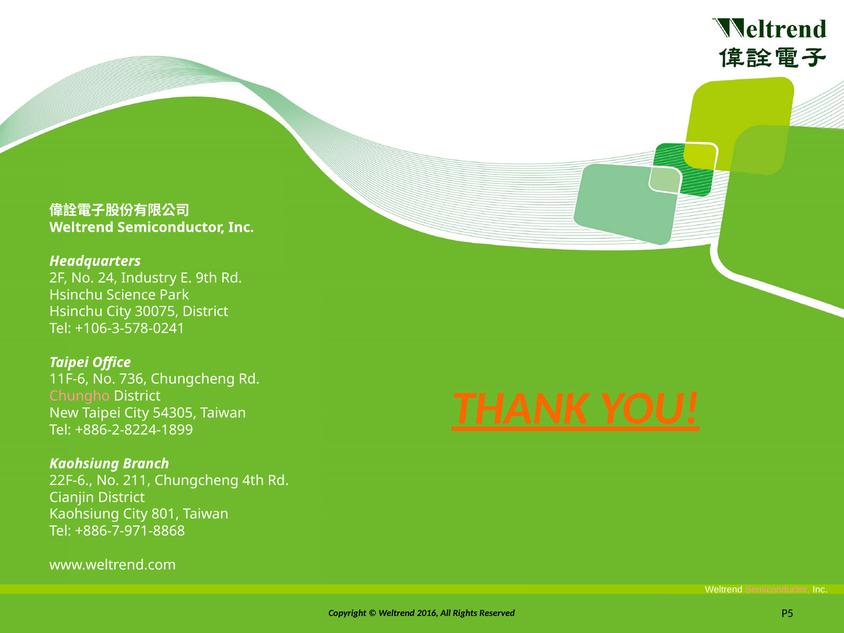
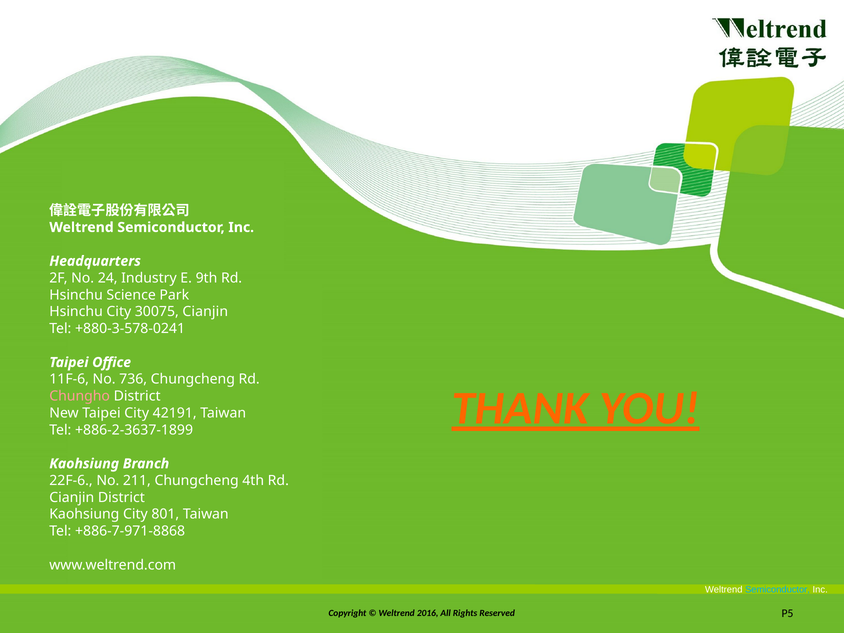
30075 District: District -> Cianjin
+106-3-578-0241: +106-3-578-0241 -> +880-3-578-0241
54305: 54305 -> 42191
+886-2-8224-1899: +886-2-8224-1899 -> +886-2-3637-1899
Semiconductor at (778, 589) colour: pink -> light blue
